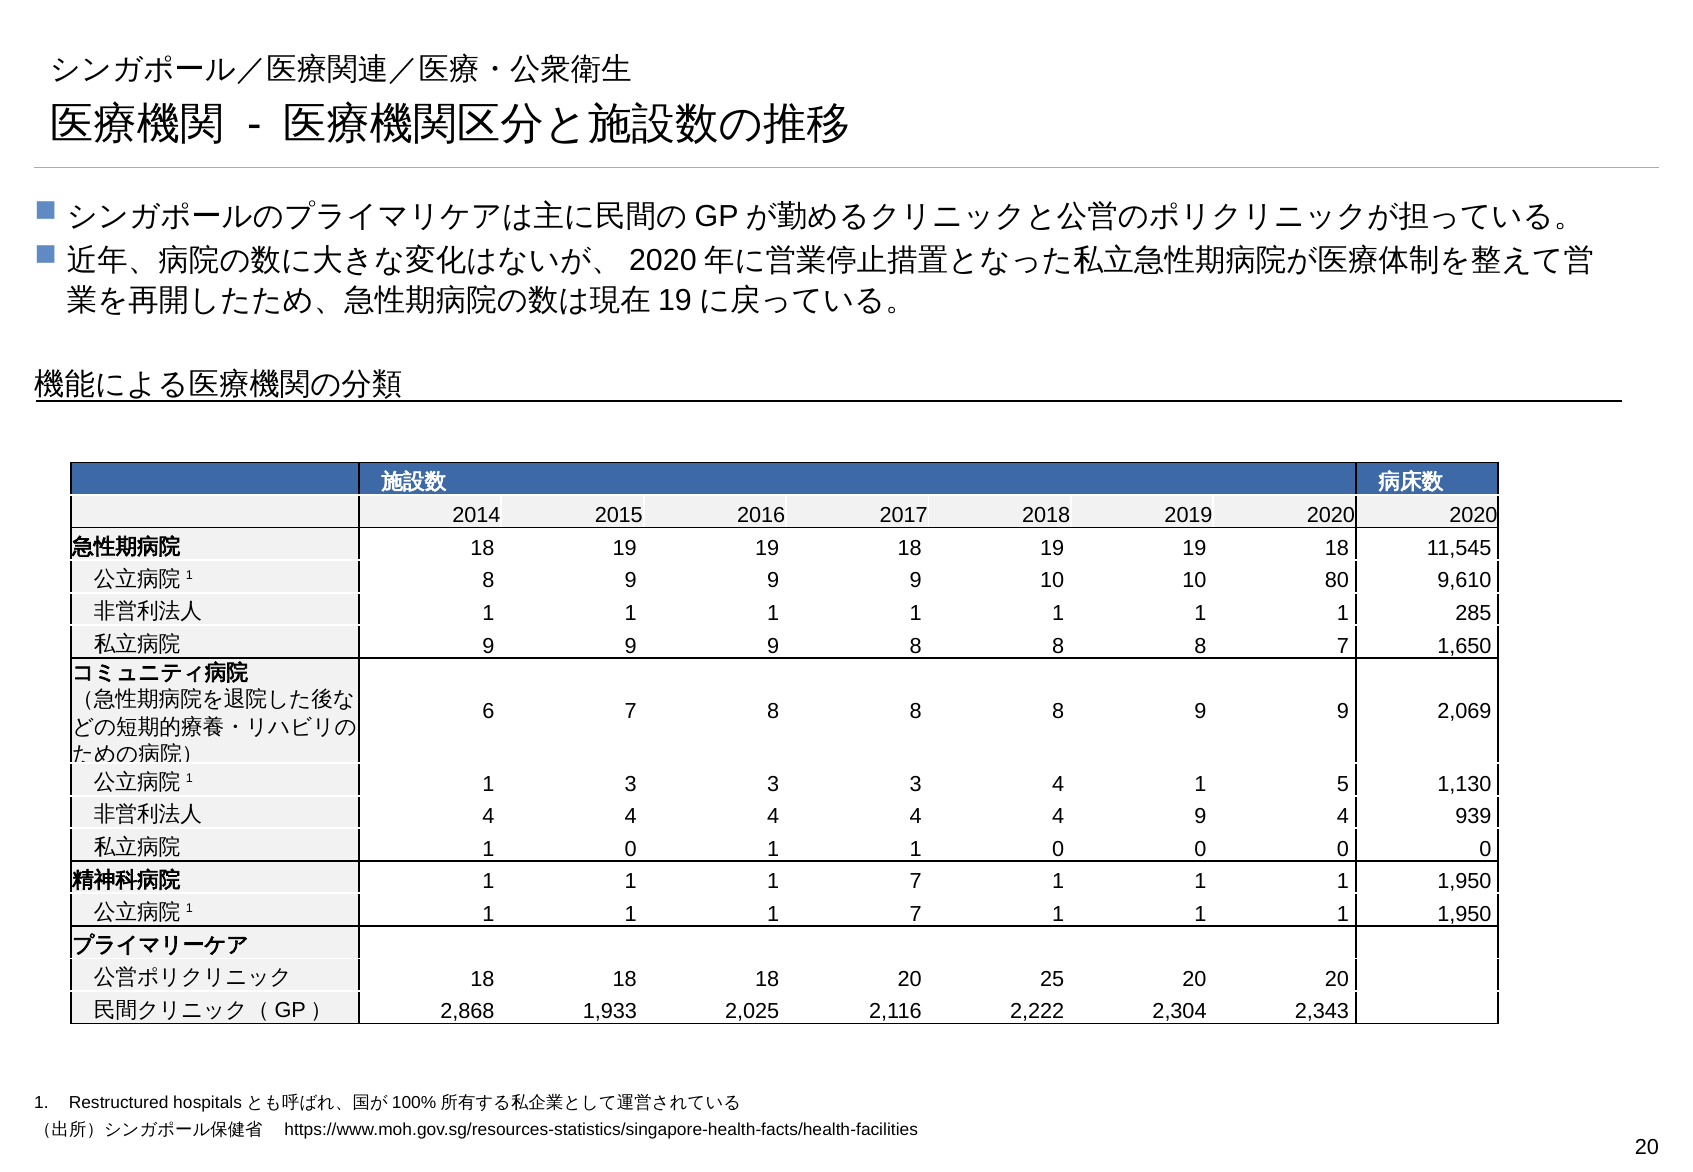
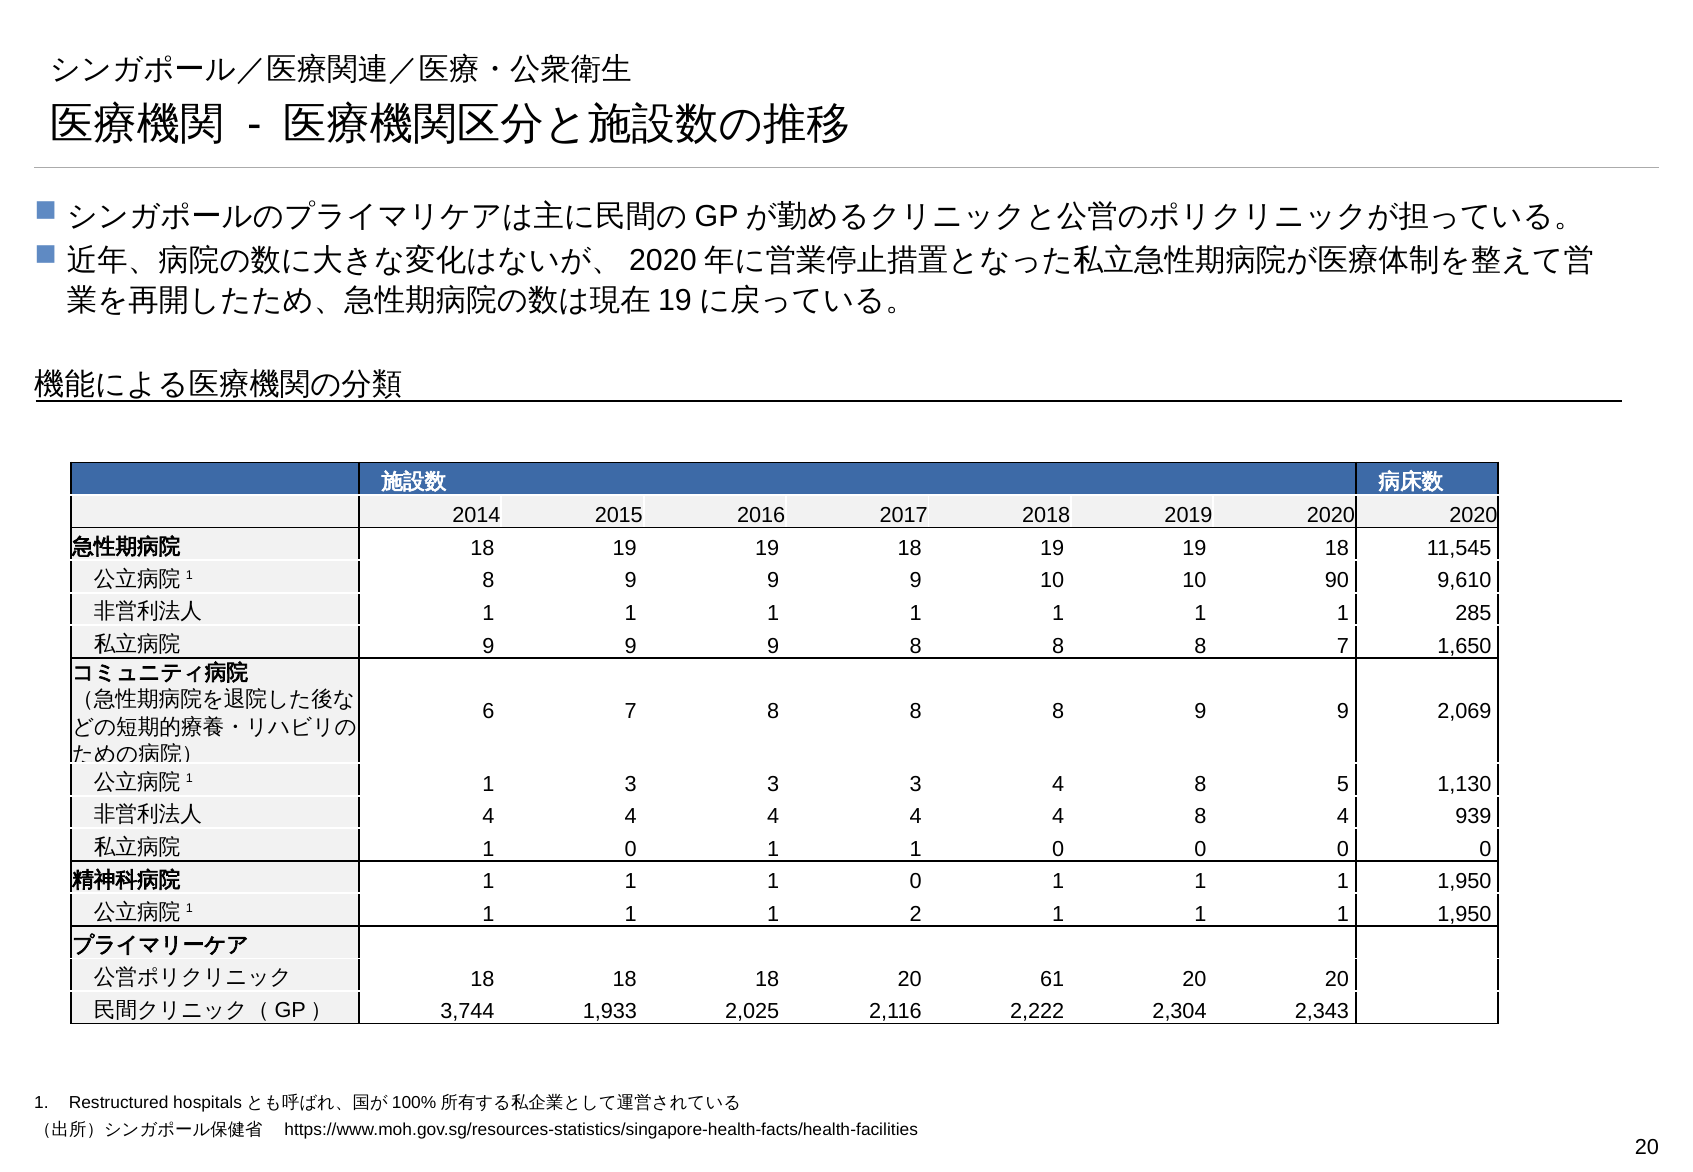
80: 80 -> 90
3 4 1: 1 -> 8
4 4 9: 9 -> 8
7 at (916, 882): 7 -> 0
7 at (916, 914): 7 -> 2
25: 25 -> 61
2,868: 2,868 -> 3,744
